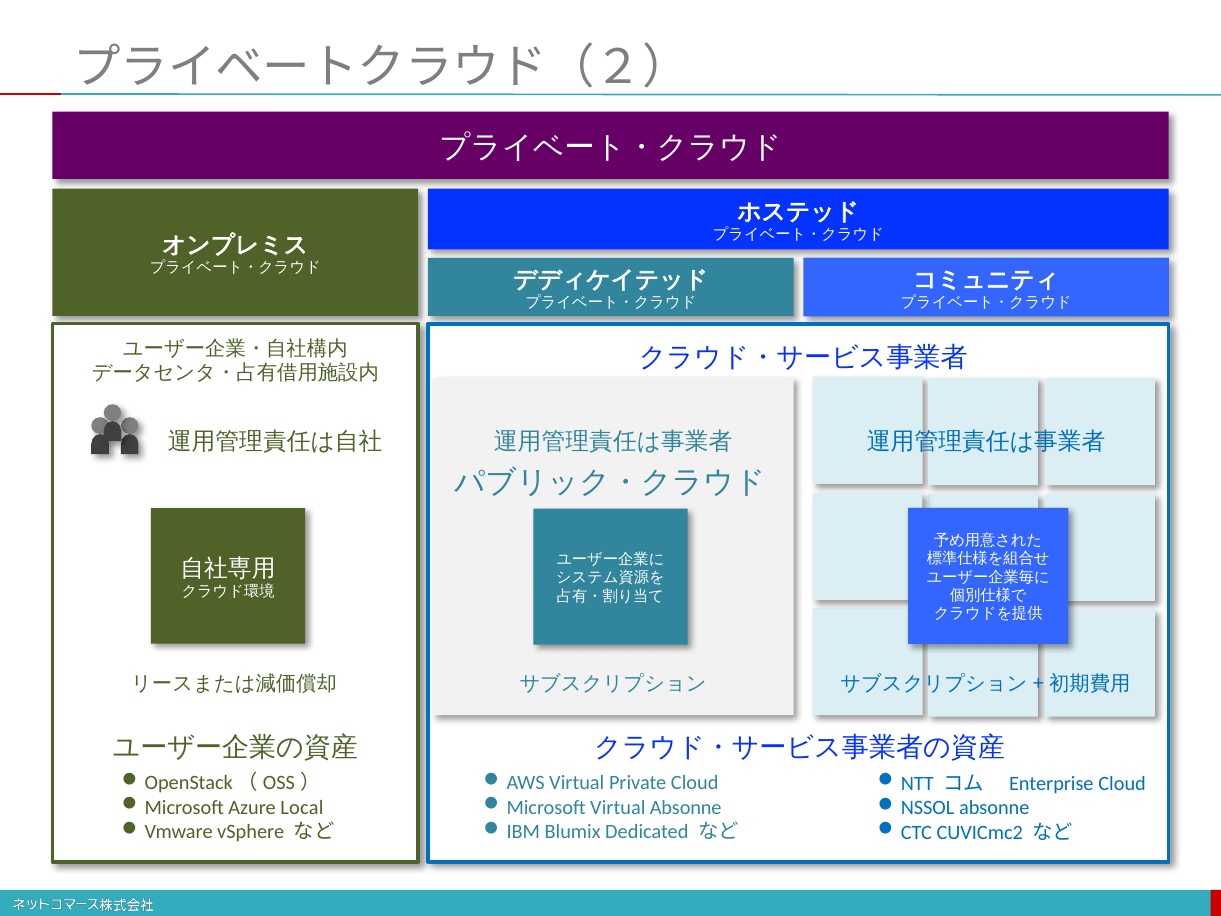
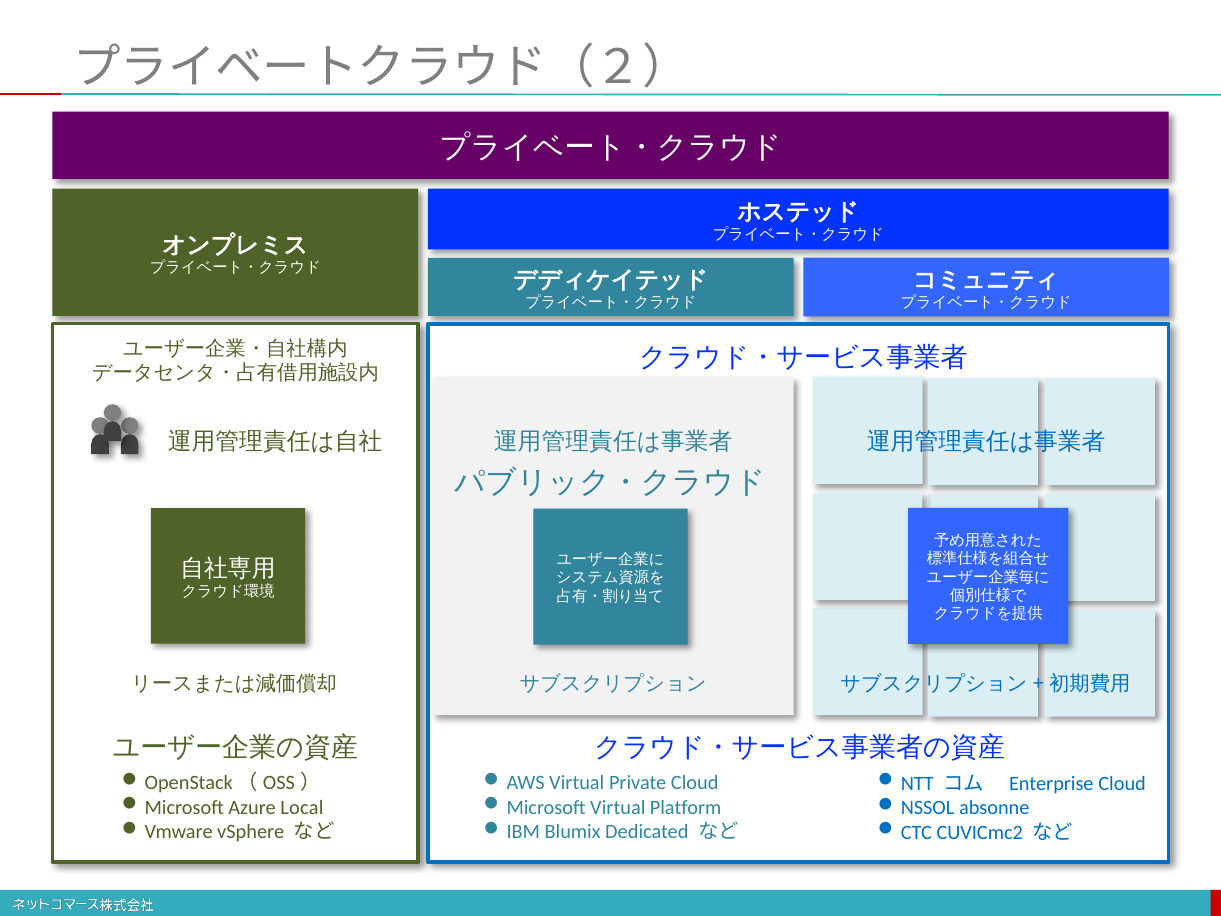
Virtual Absonne: Absonne -> Platform
